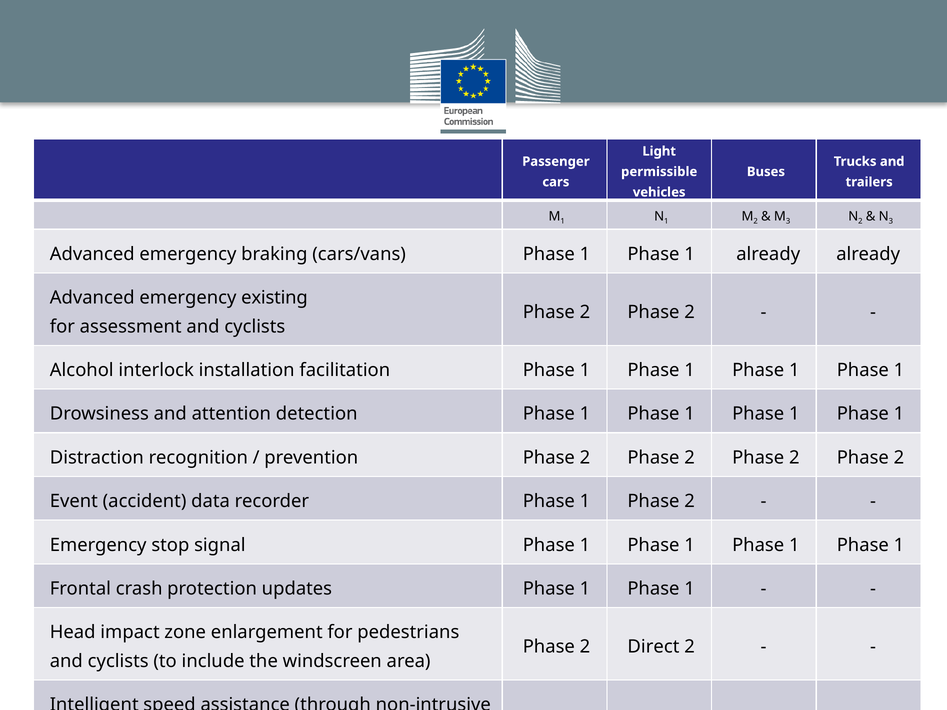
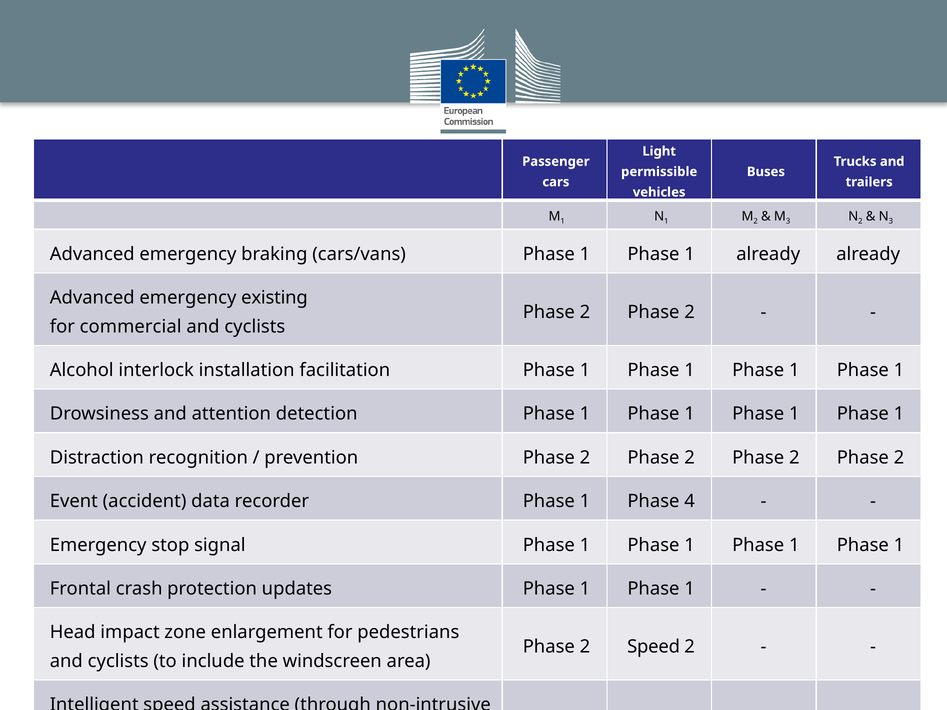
assessment: assessment -> commercial
1 Phase 2: 2 -> 4
2 Direct: Direct -> Speed
